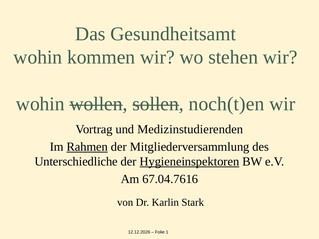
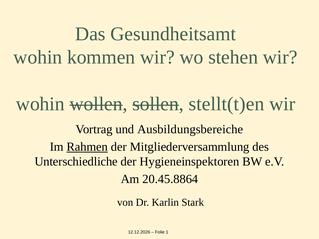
noch(t)en: noch(t)en -> stellt(t)en
Medizinstudierenden: Medizinstudierenden -> Ausbildungsbereiche
Hygieneinspektoren underline: present -> none
67.04.7616: 67.04.7616 -> 20.45.8864
